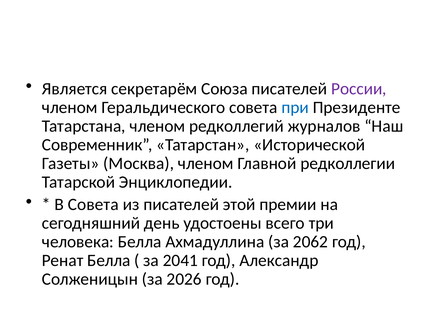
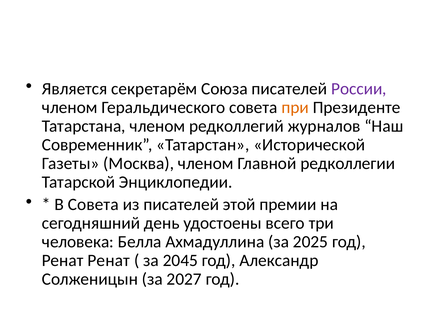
при colour: blue -> orange
2062: 2062 -> 2025
Ренат Белла: Белла -> Ренат
2041: 2041 -> 2045
2026: 2026 -> 2027
